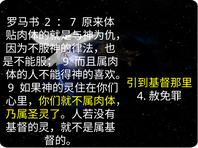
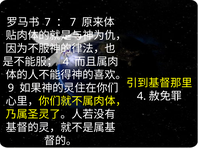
2 at (48, 22): 2 -> 7
9 at (66, 62): 9 -> 4
